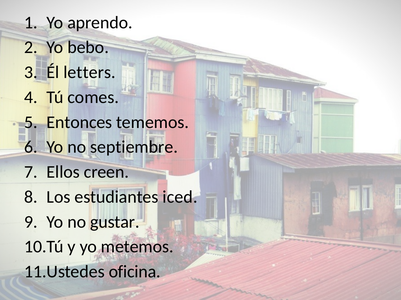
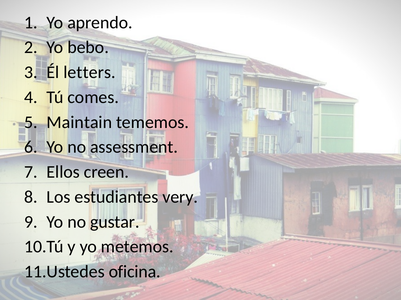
Entonces: Entonces -> Maintain
septiembre: septiembre -> assessment
iced: iced -> very
